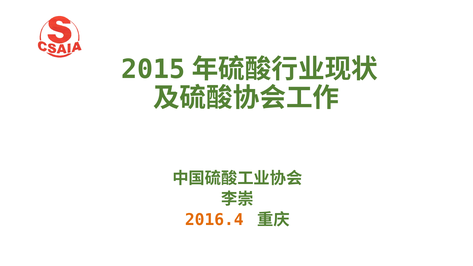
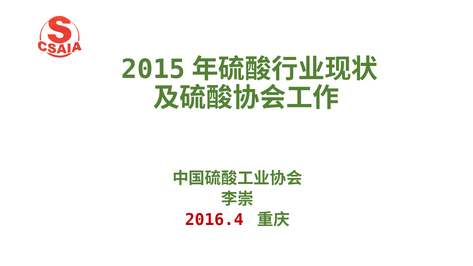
2016.4 colour: orange -> red
